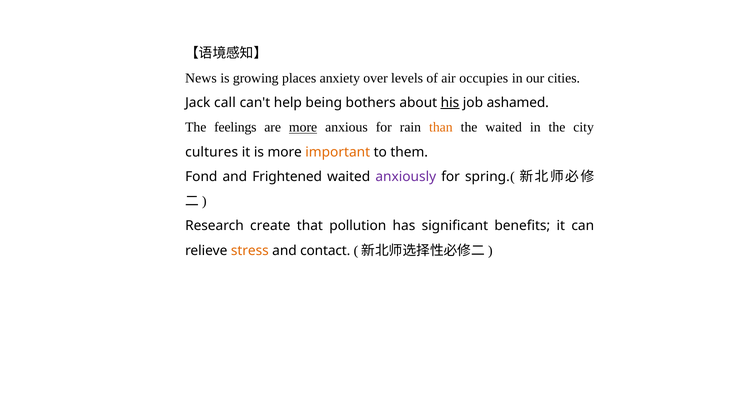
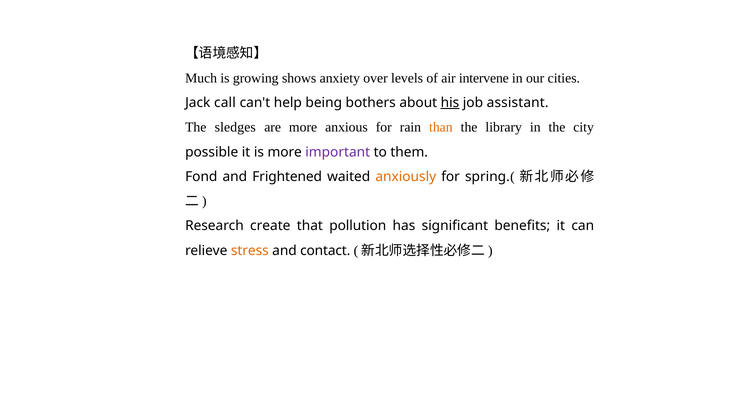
News: News -> Much
places: places -> shows
occupies: occupies -> intervene
ashamed: ashamed -> assistant
feelings: feelings -> sledges
more at (303, 127) underline: present -> none
the waited: waited -> library
cultures: cultures -> possible
important colour: orange -> purple
anxiously colour: purple -> orange
